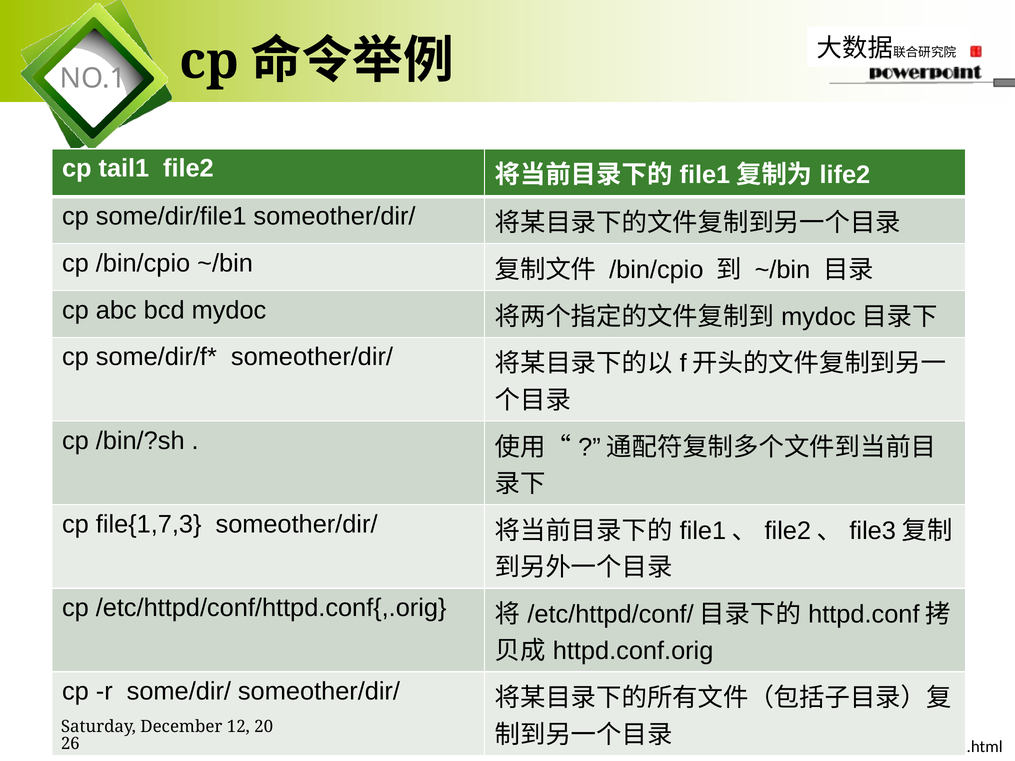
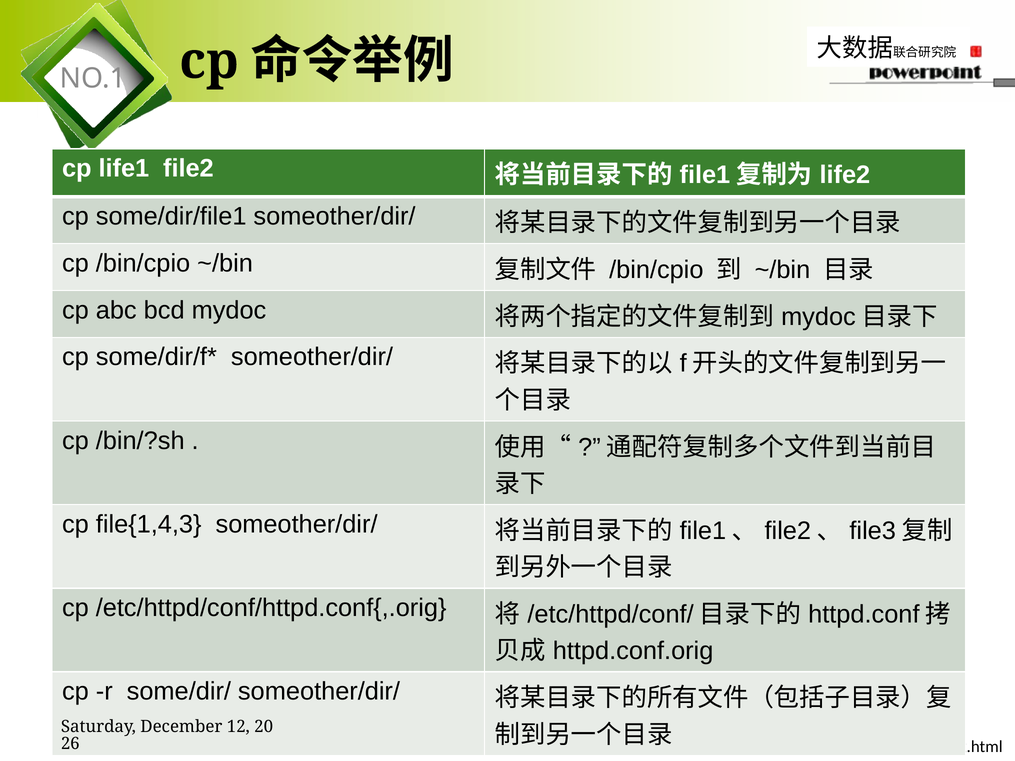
tail1: tail1 -> life1
file{1,7,3: file{1,7,3 -> file{1,4,3
